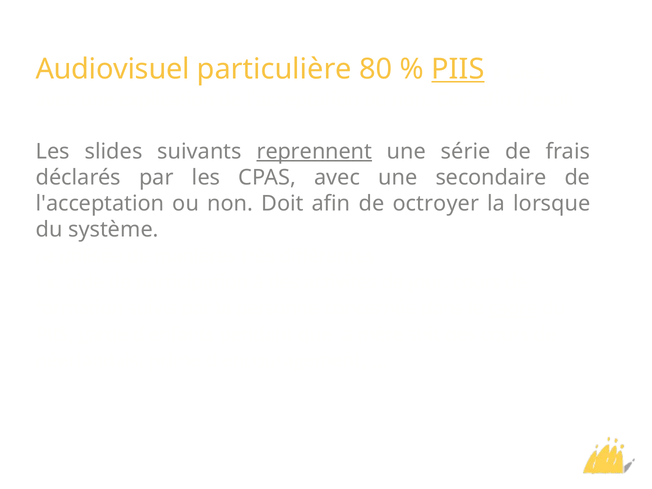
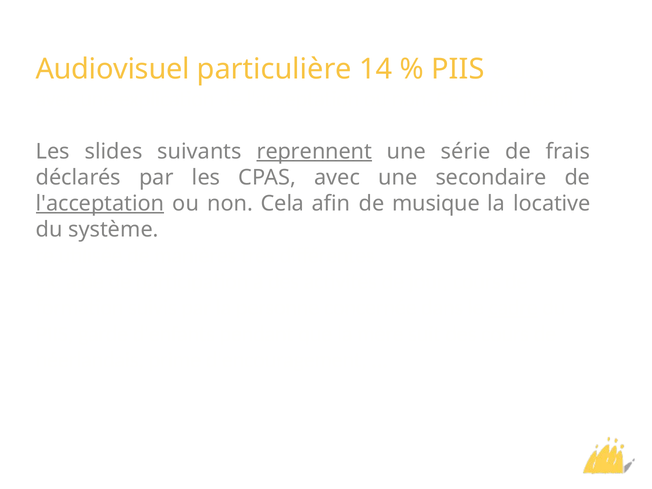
80: 80 -> 14
PIIS at (458, 69) underline: present -> none
l'acceptation at (100, 203) underline: none -> present
Doit: Doit -> Cela
octroyer: octroyer -> musique
lorsque: lorsque -> locative
